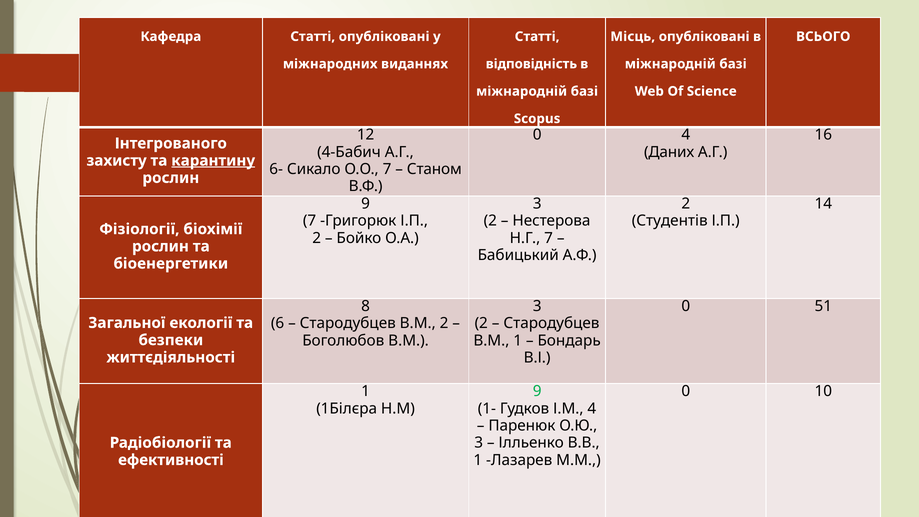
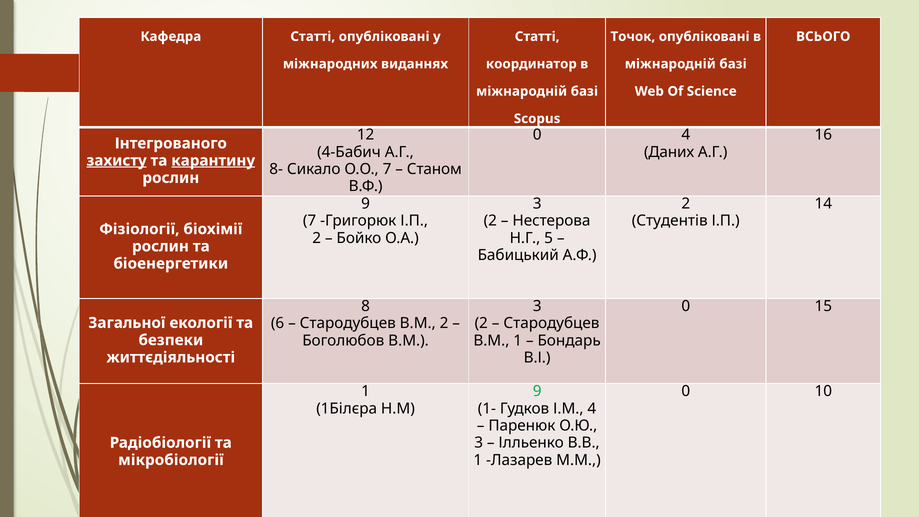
Місць: Місць -> Точок
відповідність: відповідність -> координатор
захисту underline: none -> present
6-: 6- -> 8-
Н.Г 7: 7 -> 5
51: 51 -> 15
ефективності: ефективності -> мікробіології
